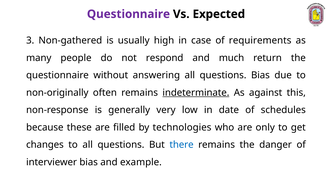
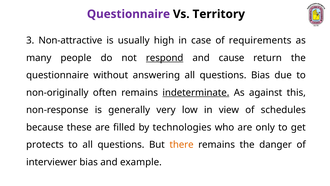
Expected: Expected -> Territory
Non-gathered: Non-gathered -> Non-attractive
respond underline: none -> present
much: much -> cause
date: date -> view
changes: changes -> protects
there colour: blue -> orange
